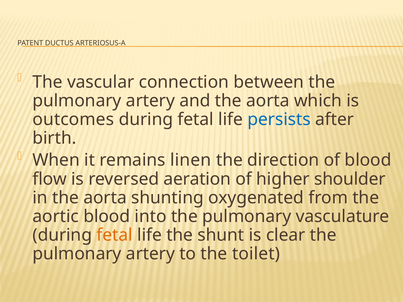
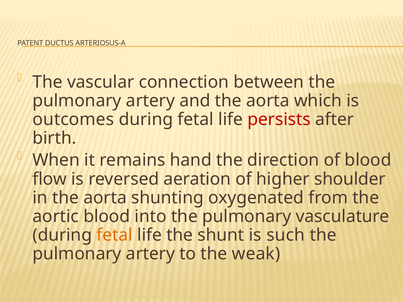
persists colour: blue -> red
linen: linen -> hand
clear: clear -> such
toilet: toilet -> weak
